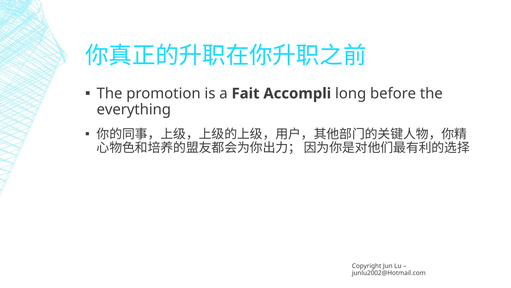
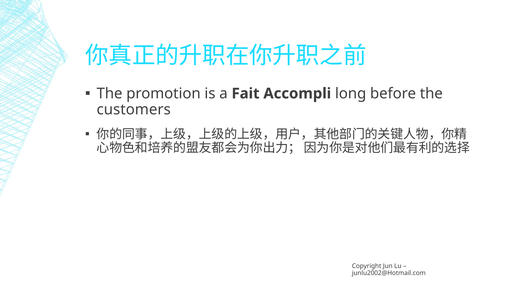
everything: everything -> customers
